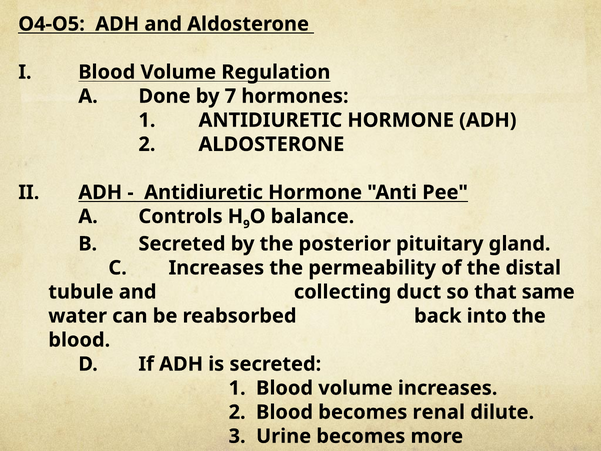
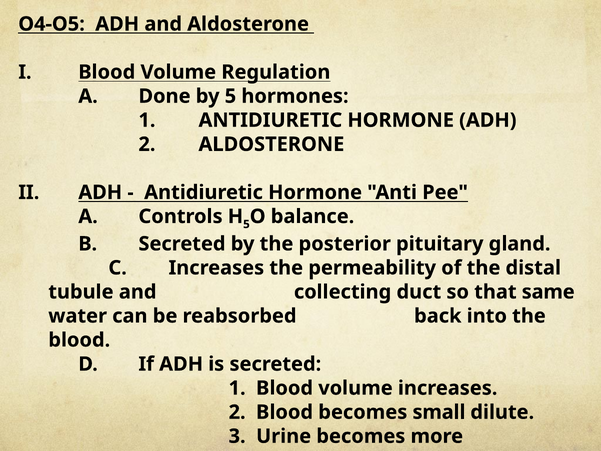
by 7: 7 -> 5
9 at (246, 224): 9 -> 5
renal: renal -> small
